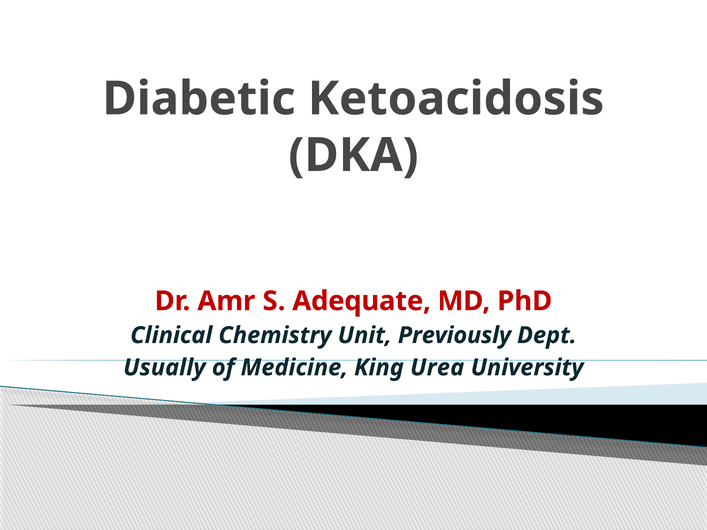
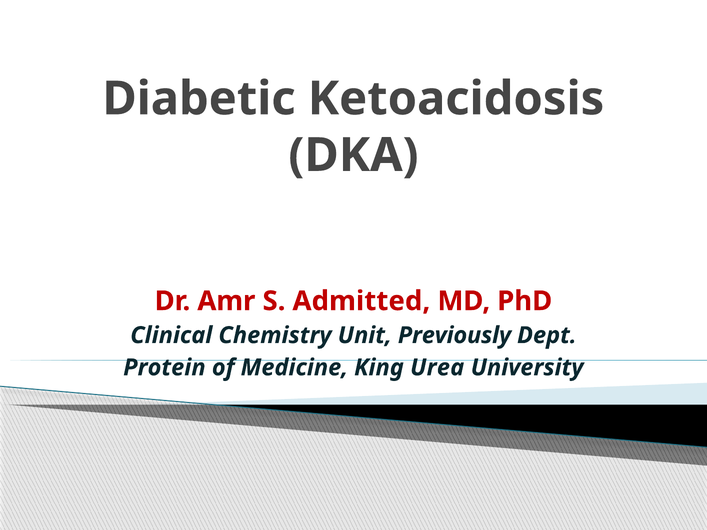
Adequate: Adequate -> Admitted
Usually: Usually -> Protein
